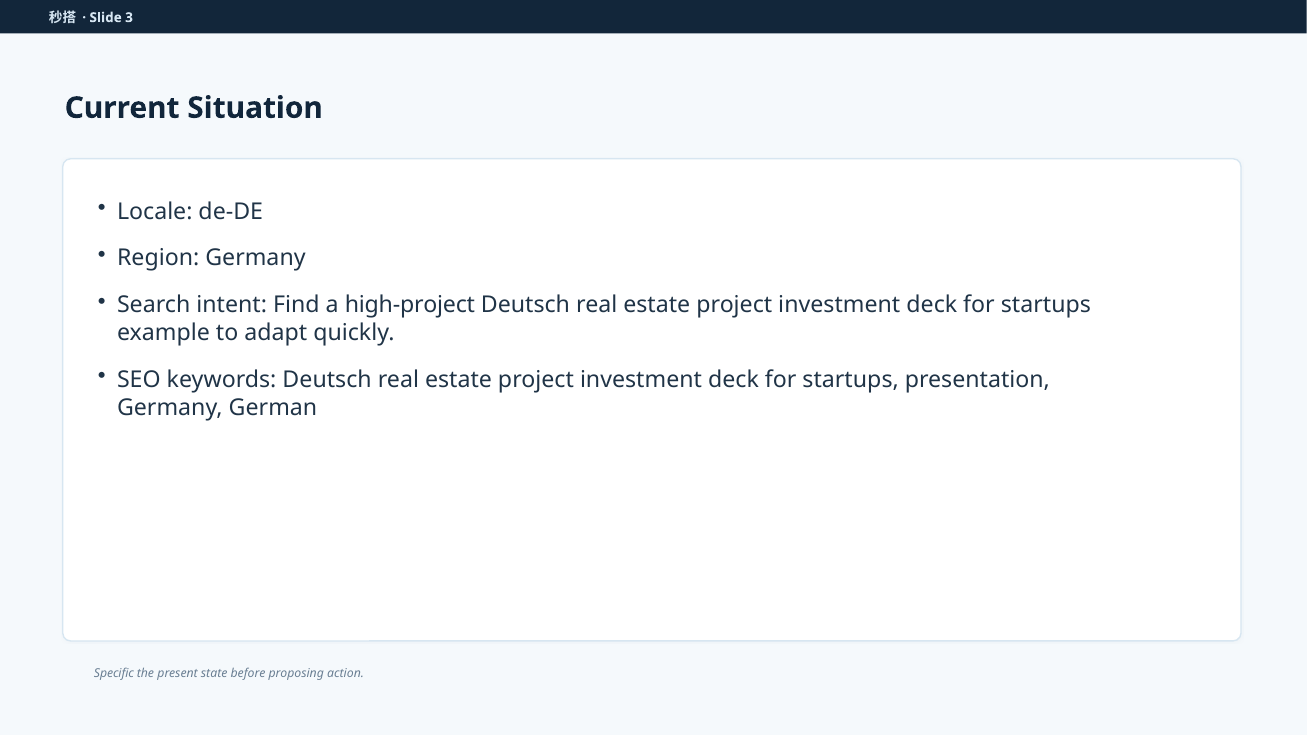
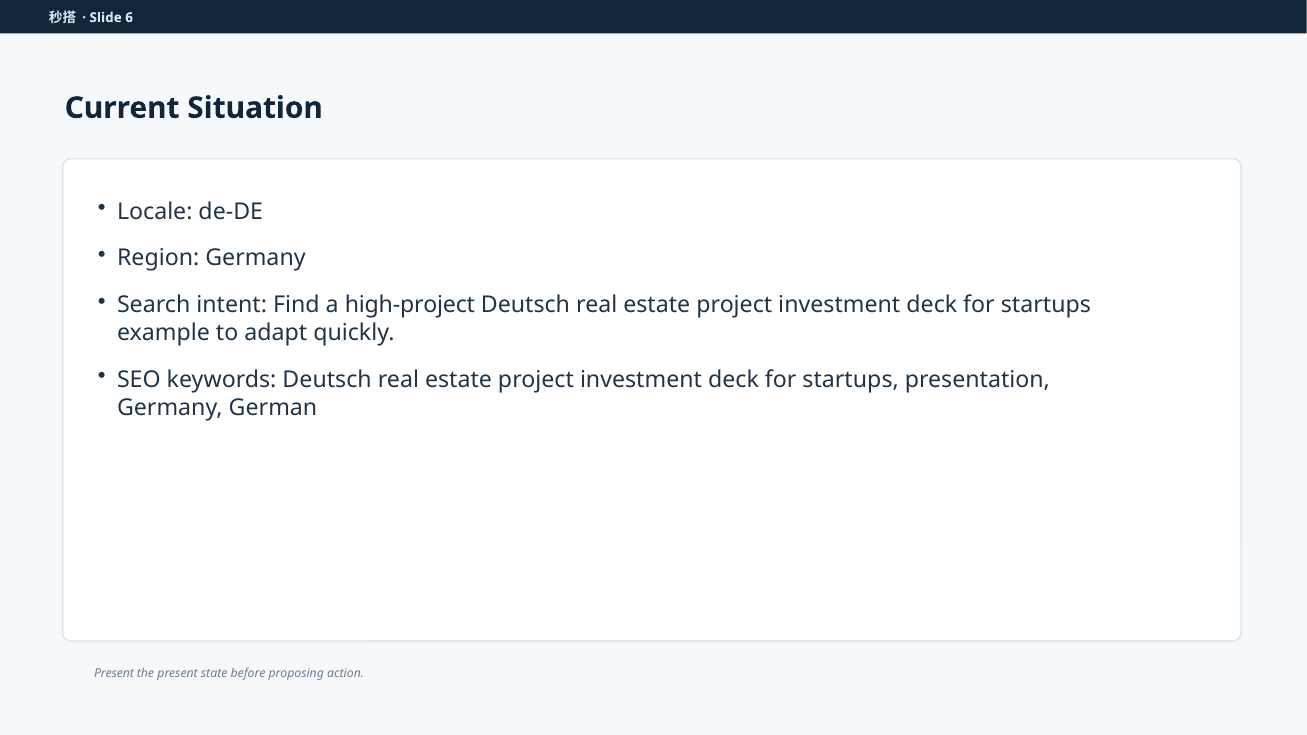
3: 3 -> 6
Specific at (114, 673): Specific -> Present
